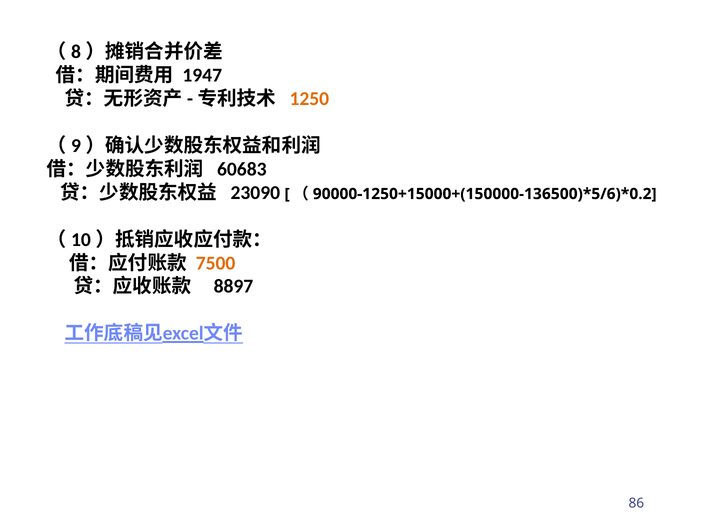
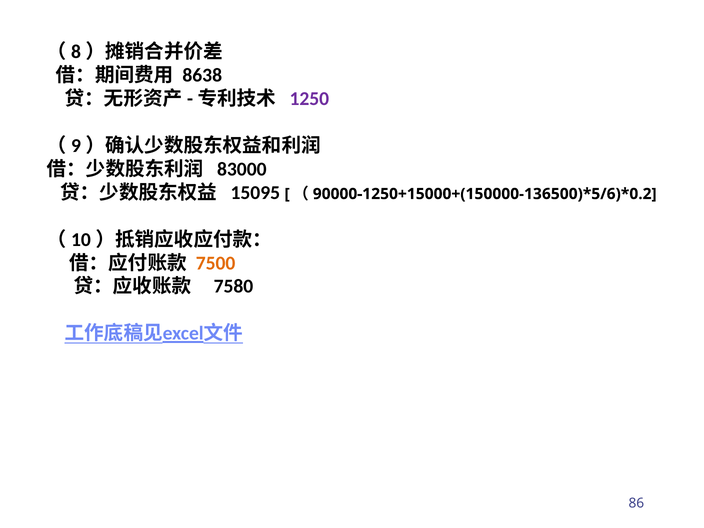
1947: 1947 -> 8638
1250 colour: orange -> purple
60683: 60683 -> 83000
23090: 23090 -> 15095
8897: 8897 -> 7580
